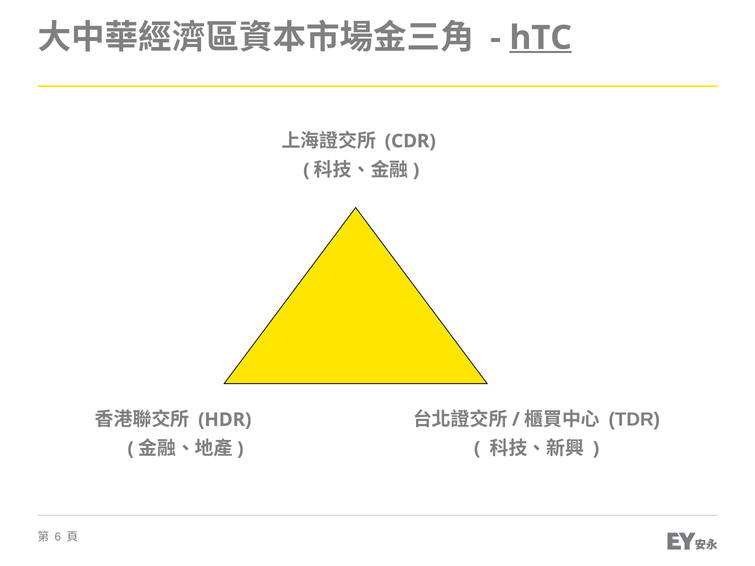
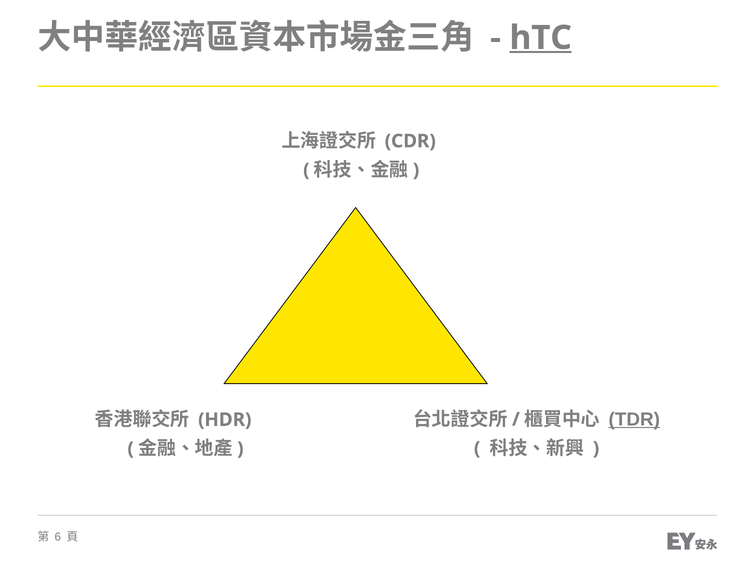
TDR underline: none -> present
